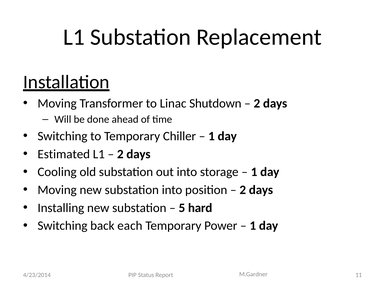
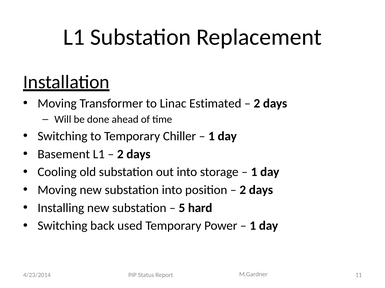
Shutdown: Shutdown -> Estimated
Estimated: Estimated -> Basement
each: each -> used
